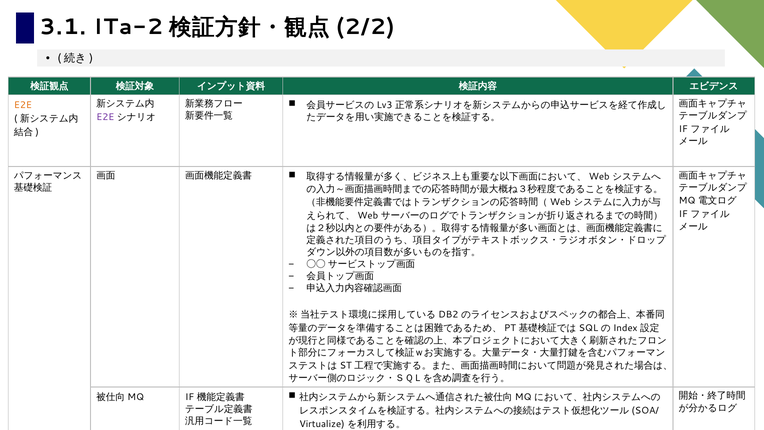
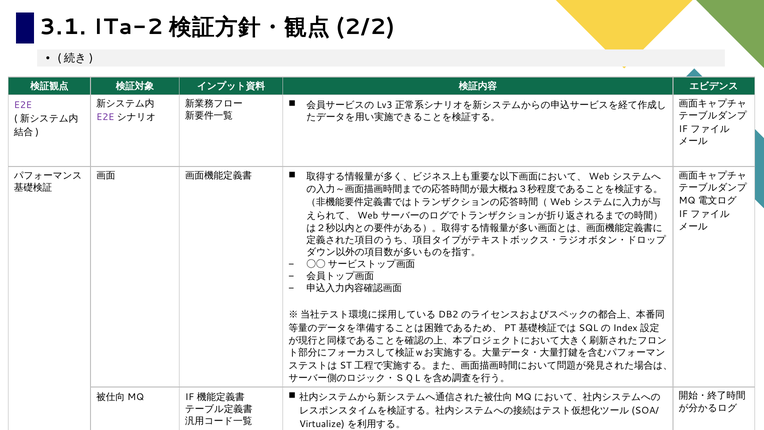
E2E at (23, 105) colour: orange -> purple
